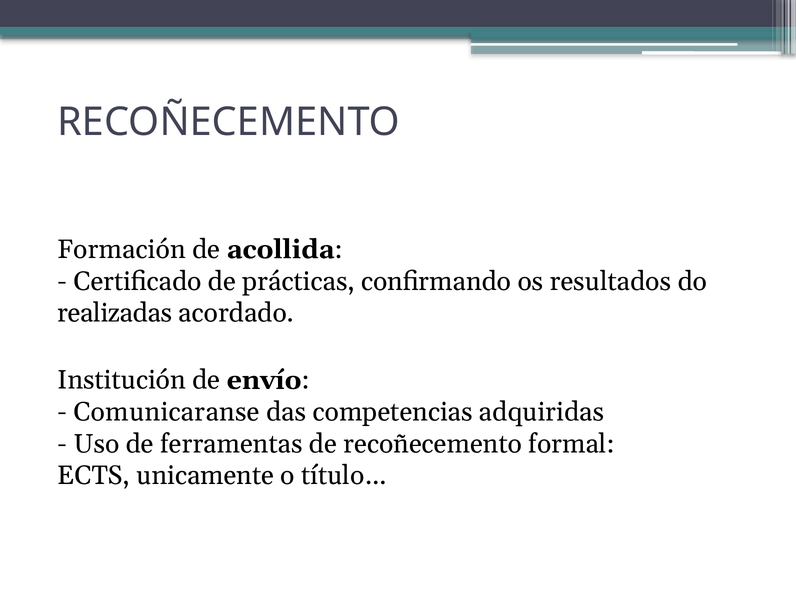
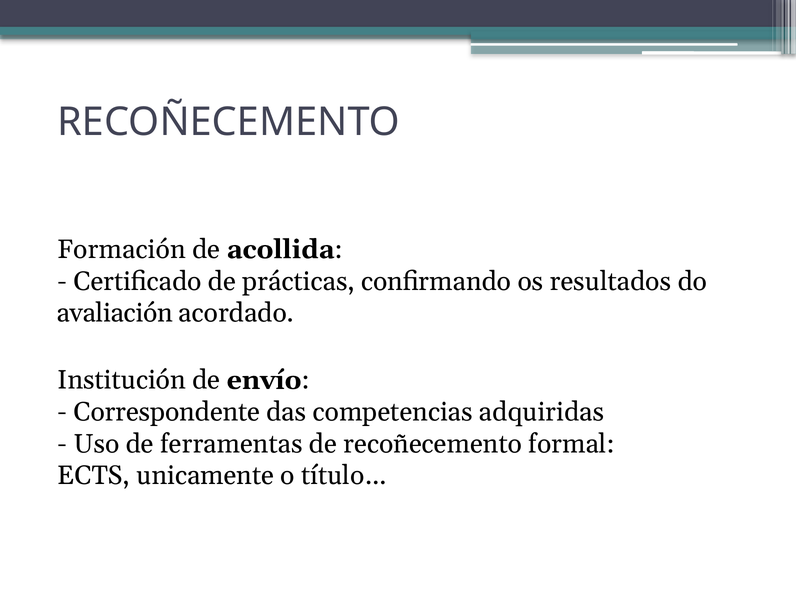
realizadas: realizadas -> avaliación
Comunicaranse: Comunicaranse -> Correspondente
